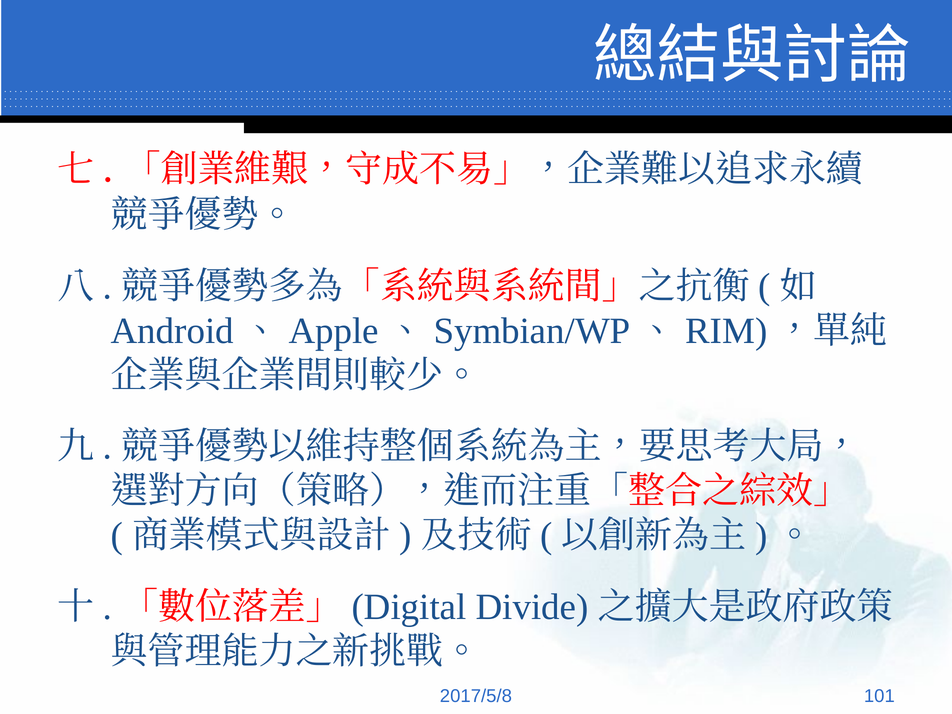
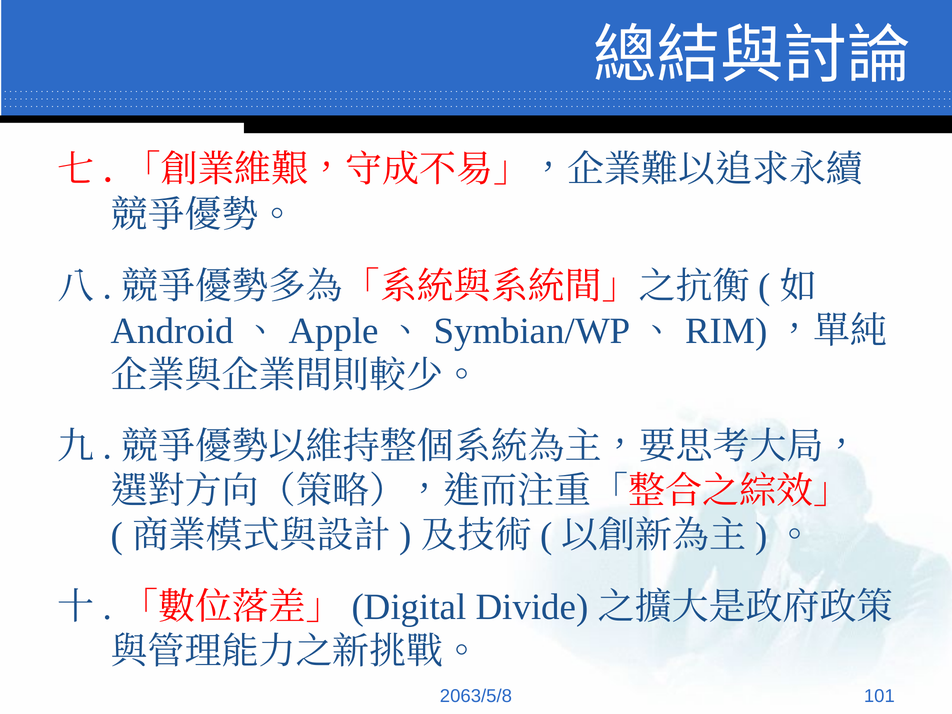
2017/5/8: 2017/5/8 -> 2063/5/8
